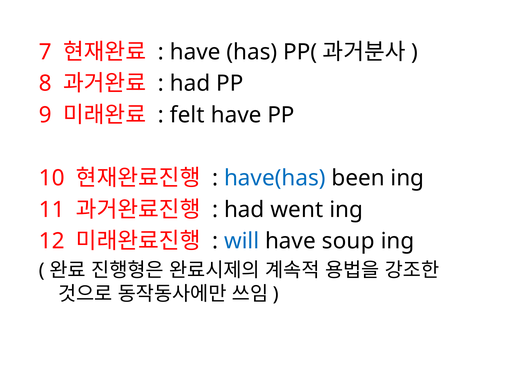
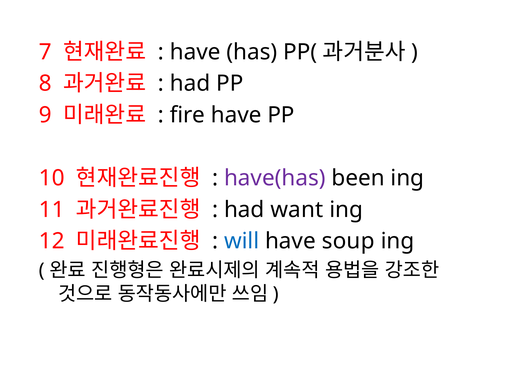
felt: felt -> fire
have(has colour: blue -> purple
went: went -> want
